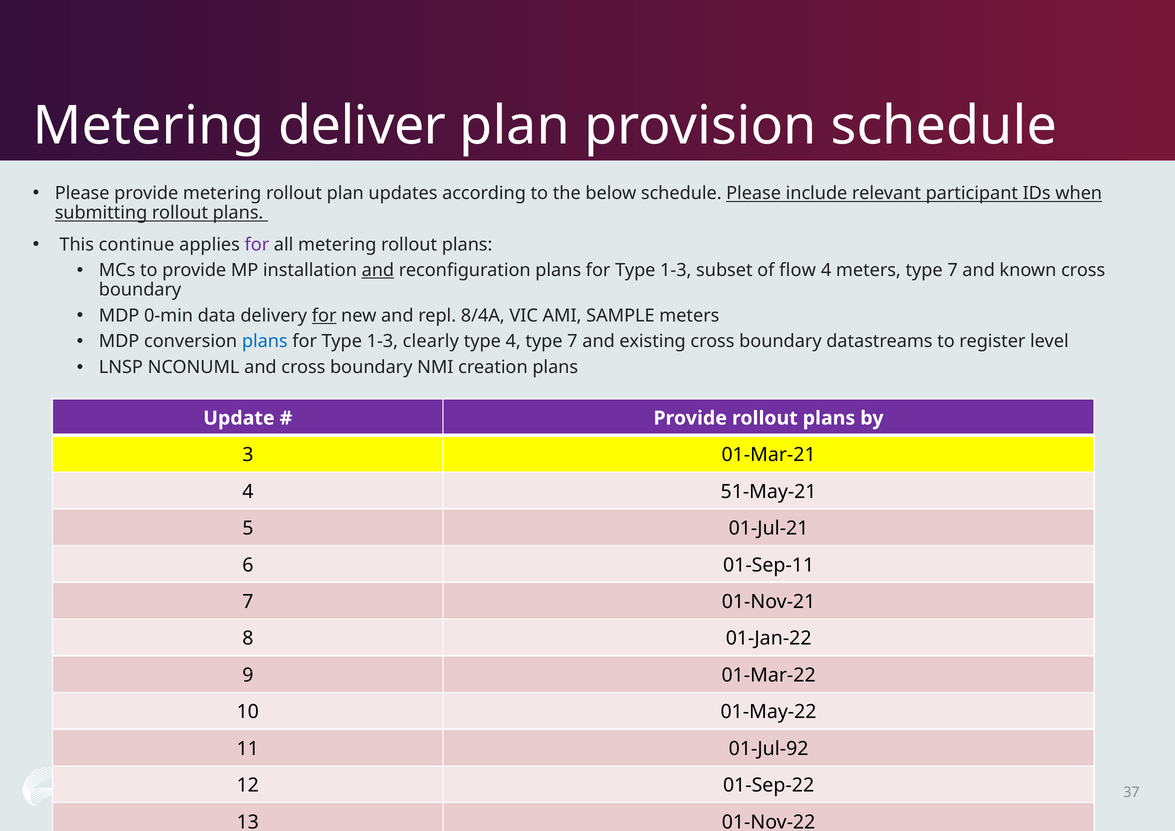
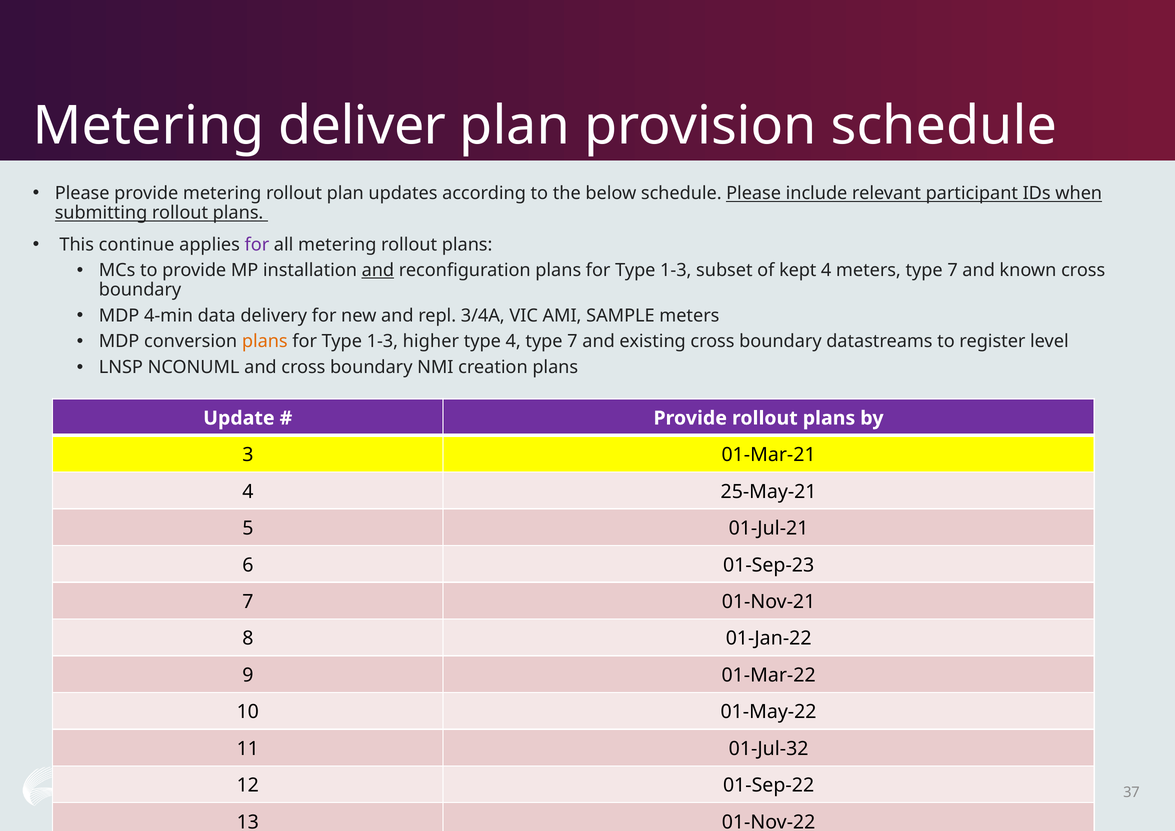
flow: flow -> kept
0-min: 0-min -> 4-min
for at (324, 316) underline: present -> none
8/4A: 8/4A -> 3/4A
plans at (265, 341) colour: blue -> orange
clearly: clearly -> higher
51-May-21: 51-May-21 -> 25-May-21
01-Sep-11: 01-Sep-11 -> 01-Sep-23
01-Jul-92: 01-Jul-92 -> 01-Jul-32
